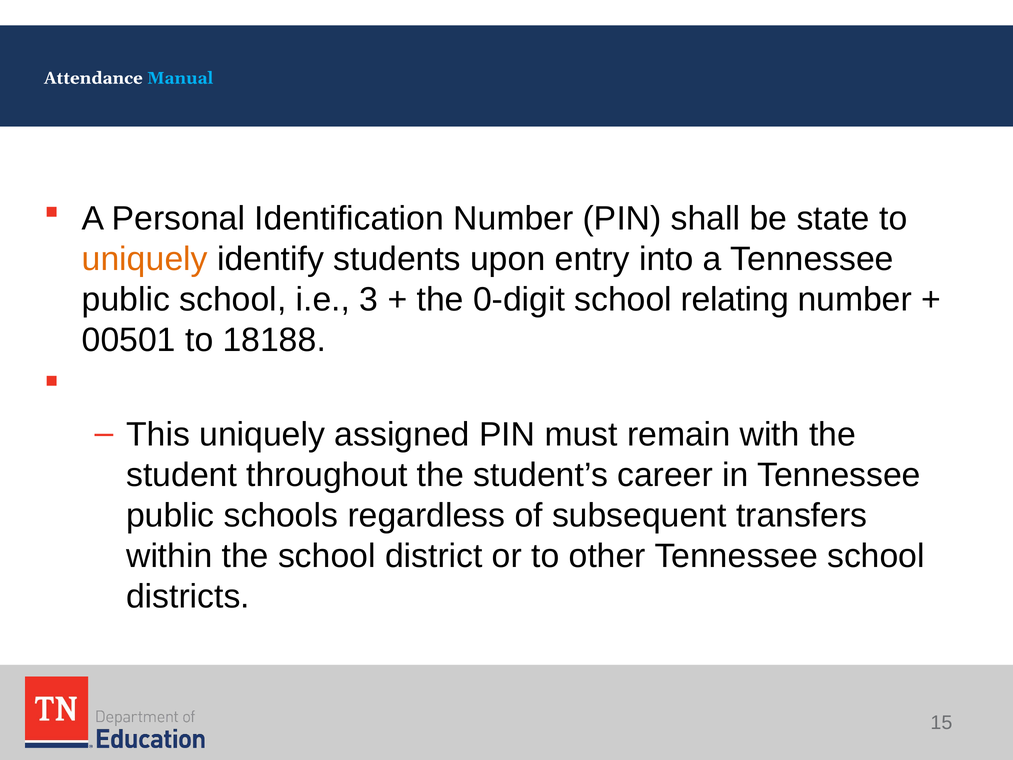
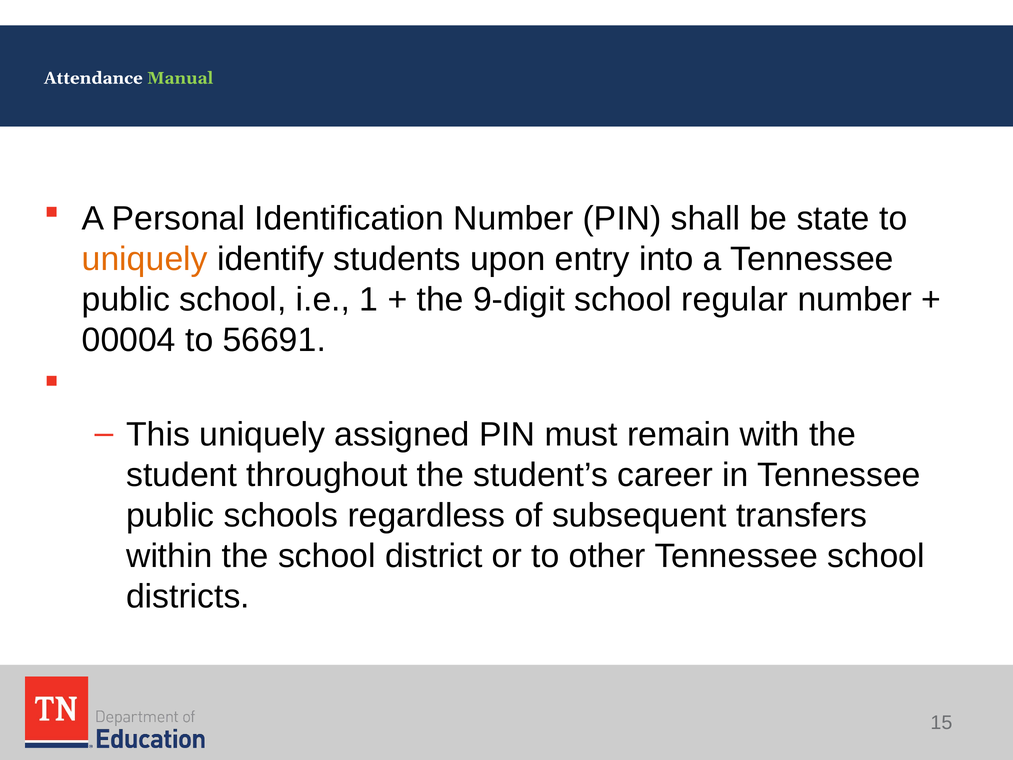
Manual colour: light blue -> light green
3: 3 -> 1
0-digit: 0-digit -> 9-digit
relating: relating -> regular
00501: 00501 -> 00004
18188: 18188 -> 56691
